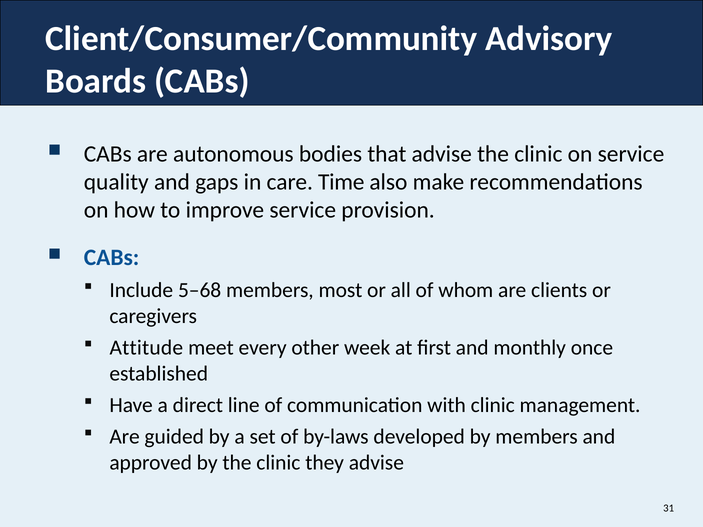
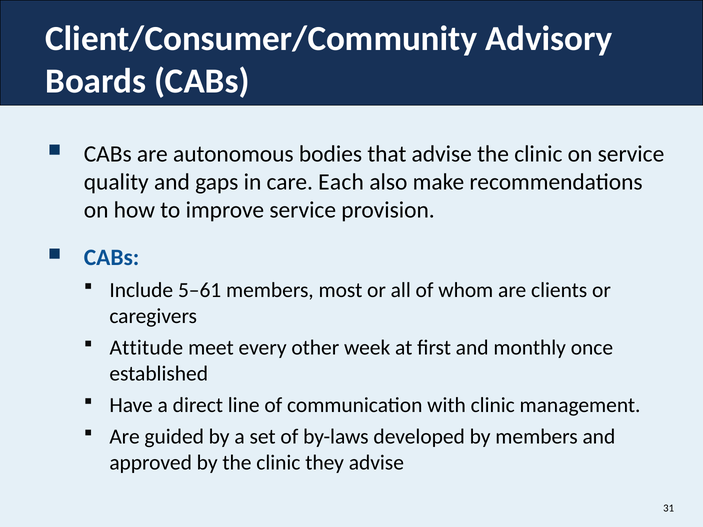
Time: Time -> Each
5–68: 5–68 -> 5–61
